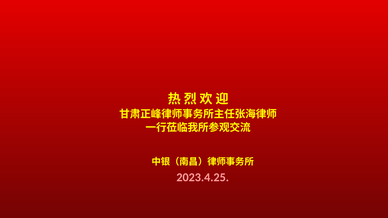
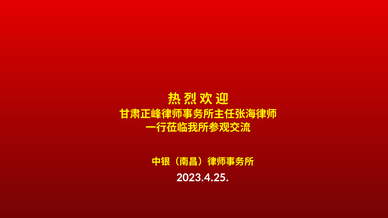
2023.4.25 colour: pink -> white
